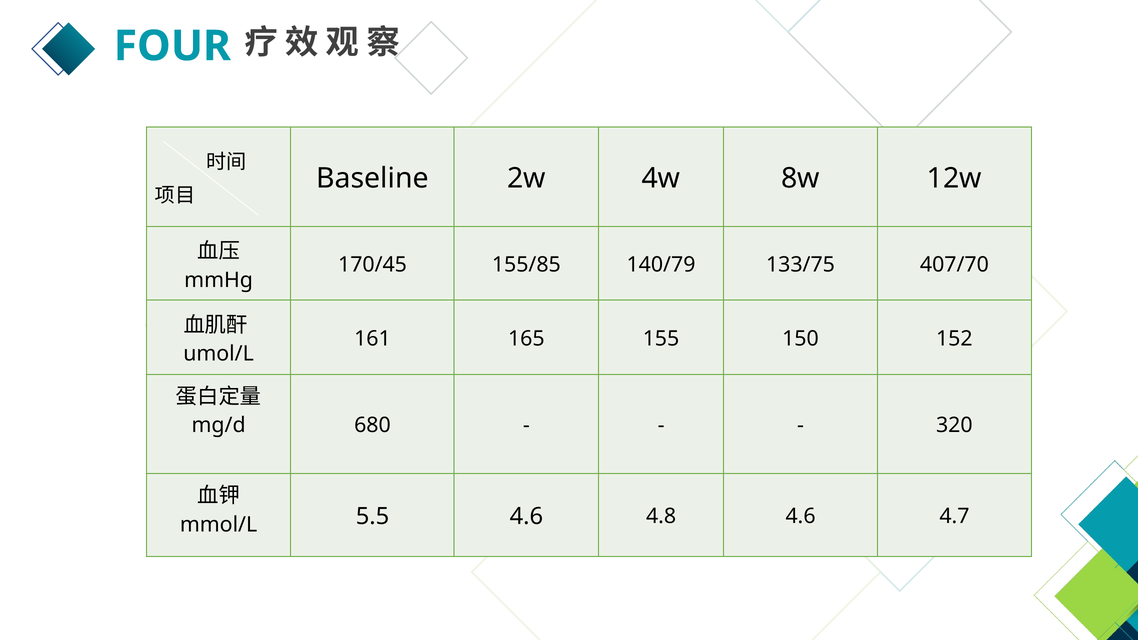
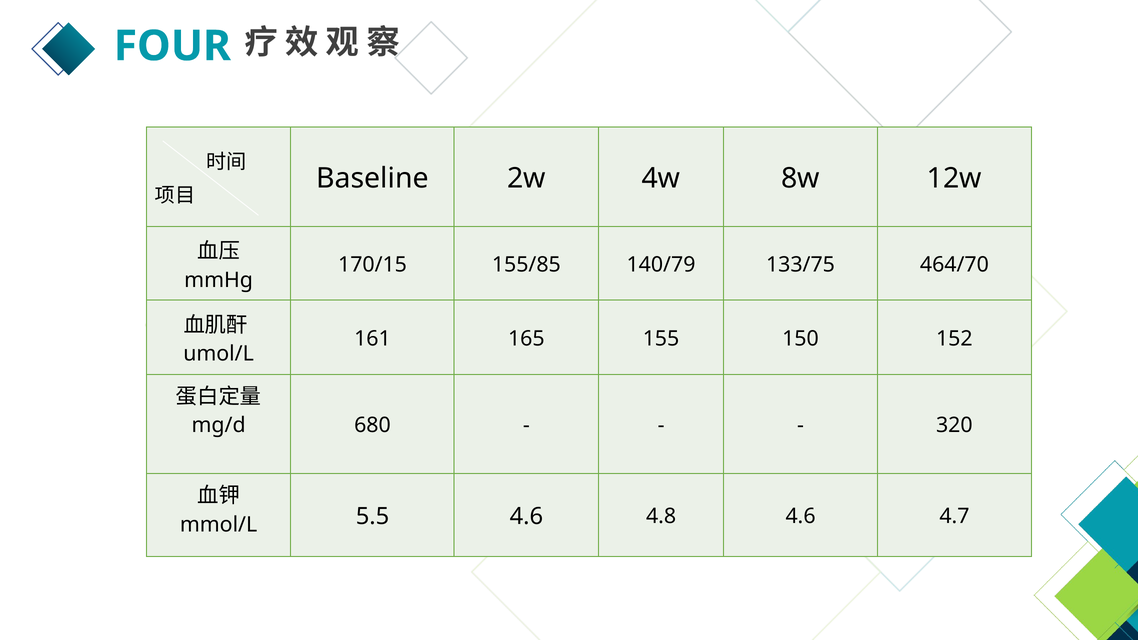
170/45: 170/45 -> 170/15
407/70: 407/70 -> 464/70
